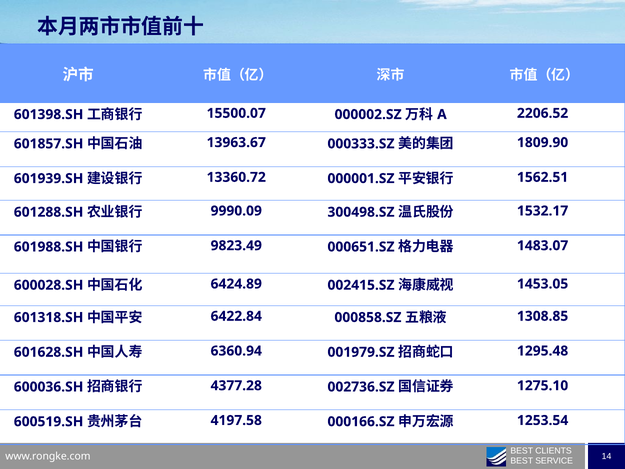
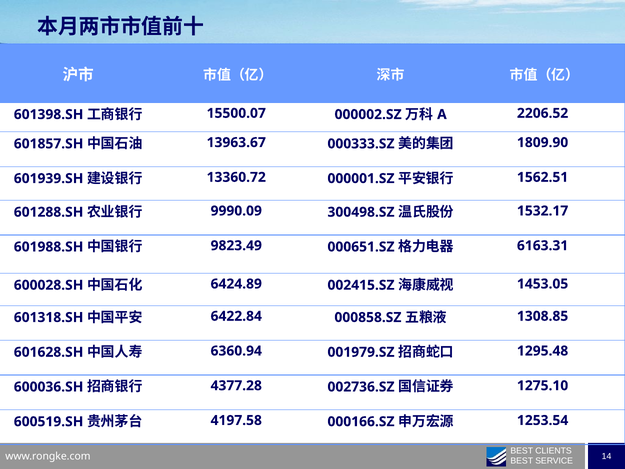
1483.07: 1483.07 -> 6163.31
